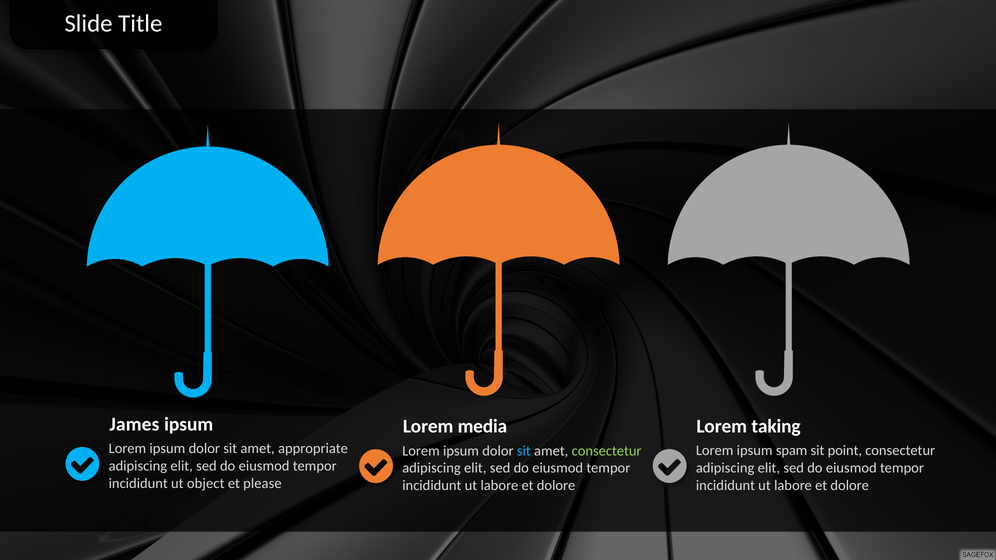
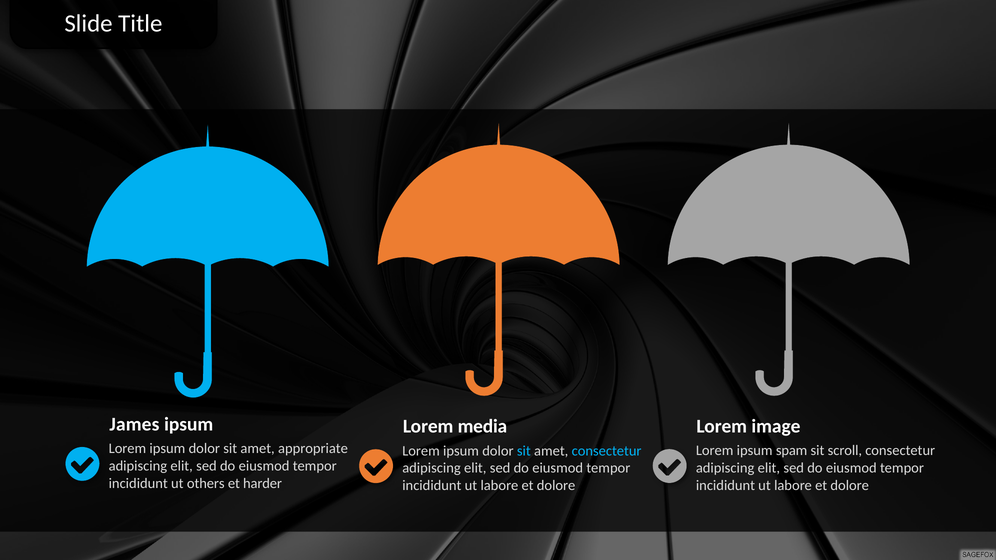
taking: taking -> image
point: point -> scroll
consectetur at (607, 451) colour: light green -> light blue
object: object -> others
please: please -> harder
